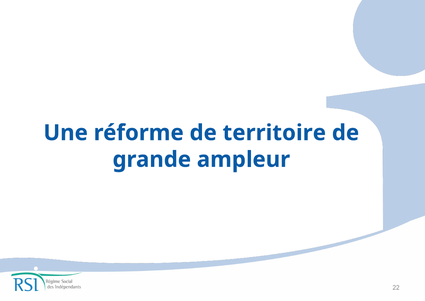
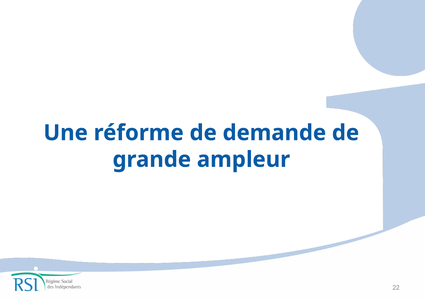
territoire: territoire -> demande
